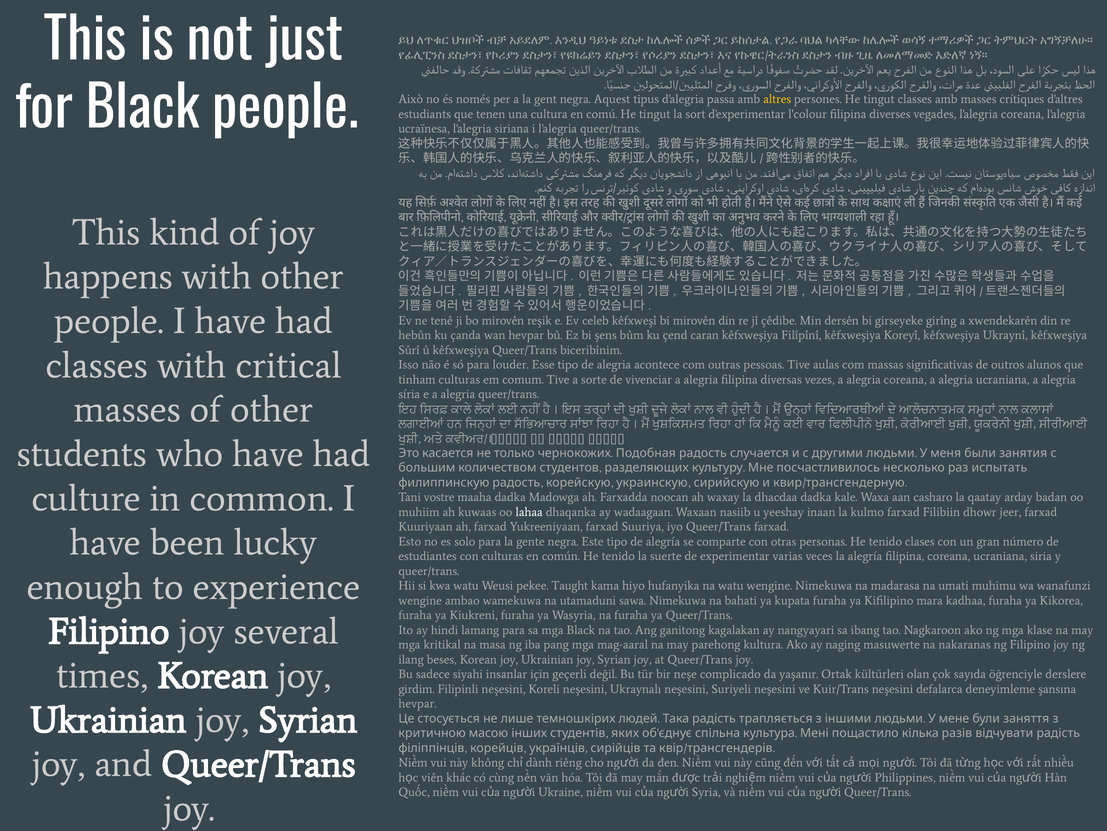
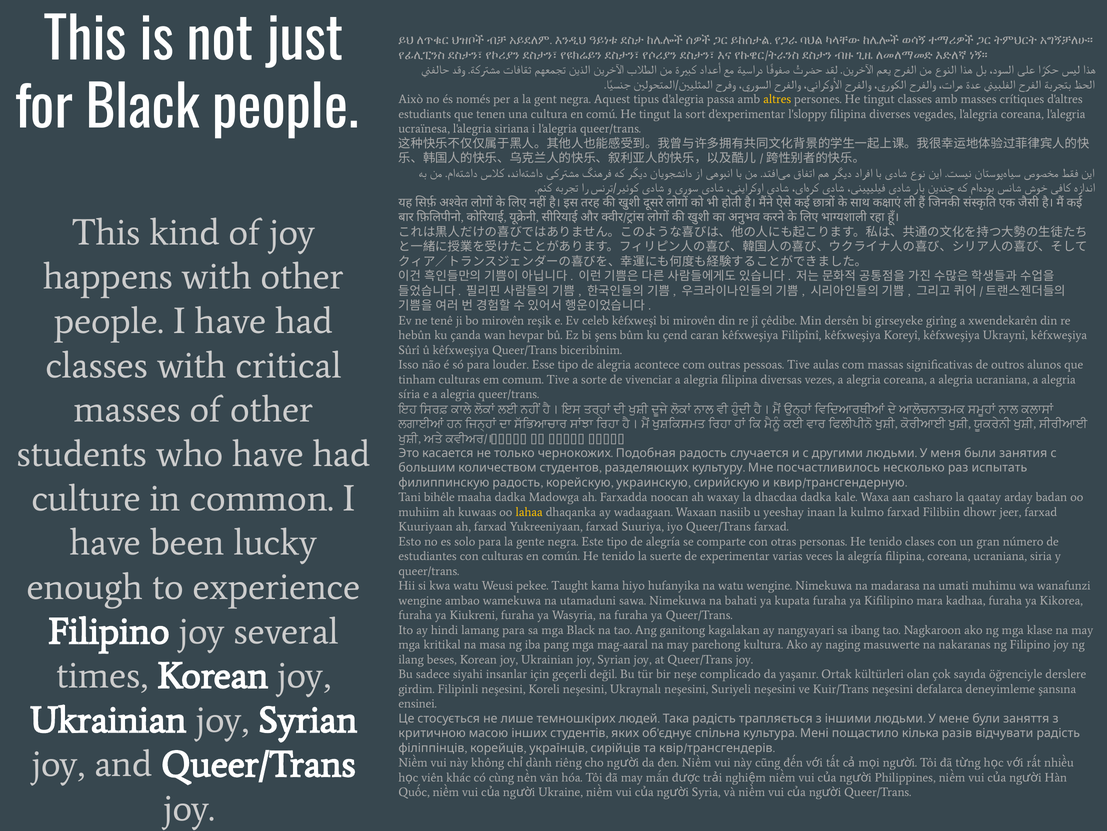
l'colour: l'colour -> l'sloppy
vostre: vostre -> bihêle
lahaa colour: white -> yellow
hevpar at (417, 703): hevpar -> ensinei
